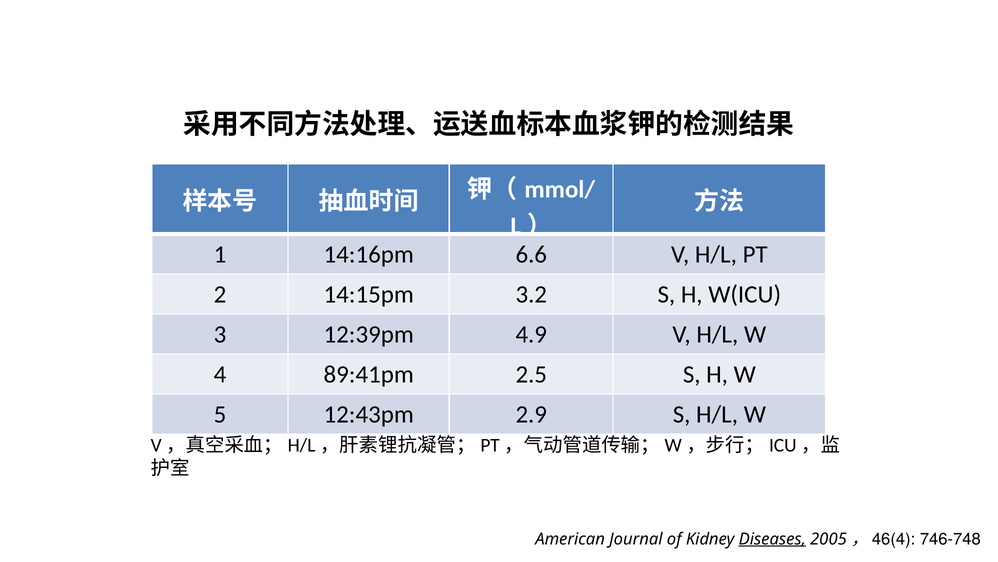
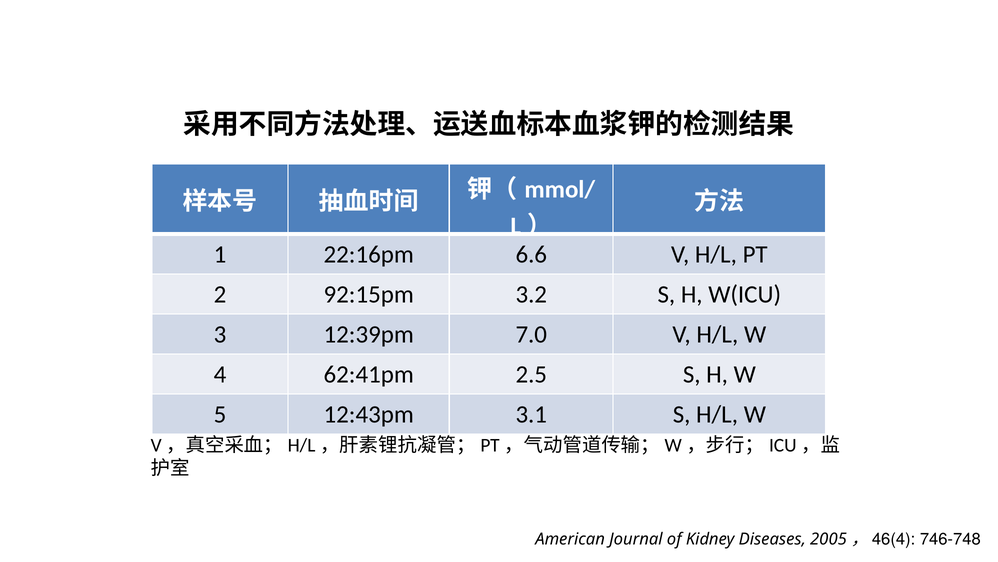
14:16pm: 14:16pm -> 22:16pm
14:15pm: 14:15pm -> 92:15pm
4.9: 4.9 -> 7.0
89:41pm: 89:41pm -> 62:41pm
2.9: 2.9 -> 3.1
Diseases underline: present -> none
